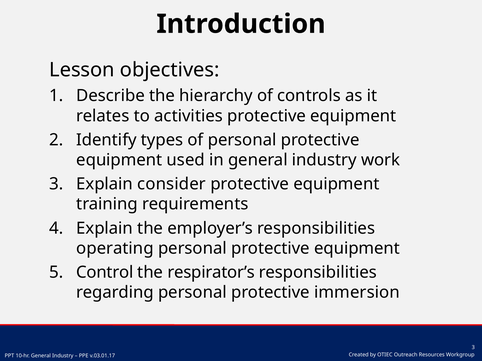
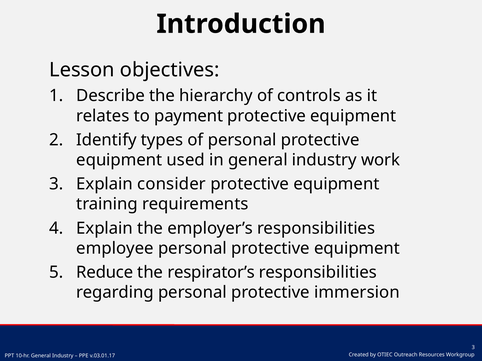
activities: activities -> payment
operating: operating -> employee
Control: Control -> Reduce
